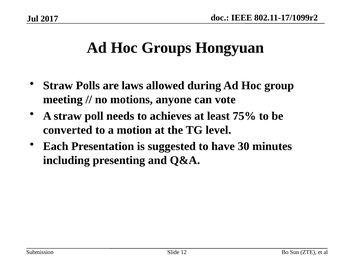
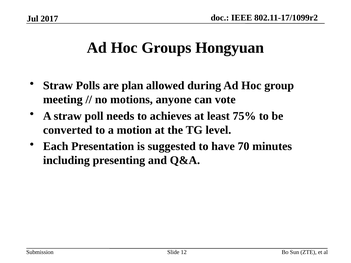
laws: laws -> plan
30: 30 -> 70
